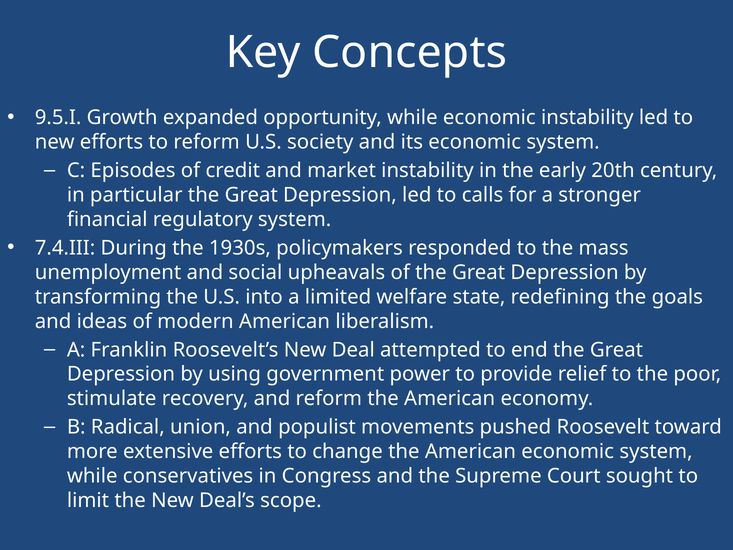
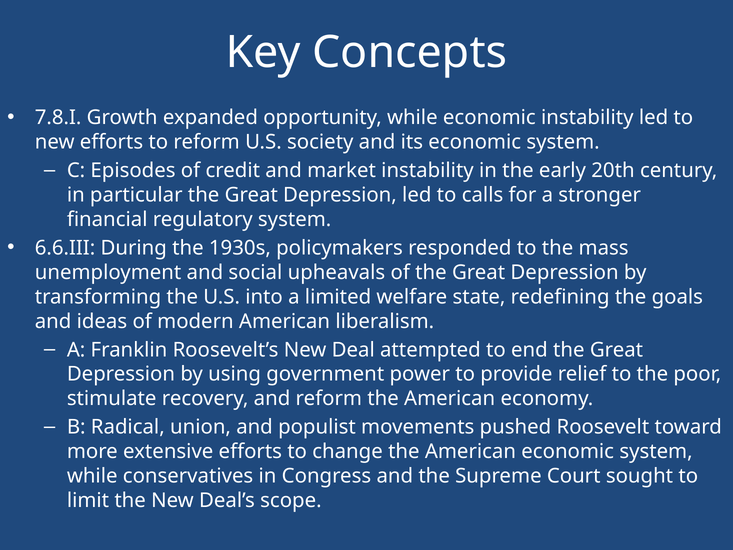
9.5.I: 9.5.I -> 7.8.I
7.4.III: 7.4.III -> 6.6.III
